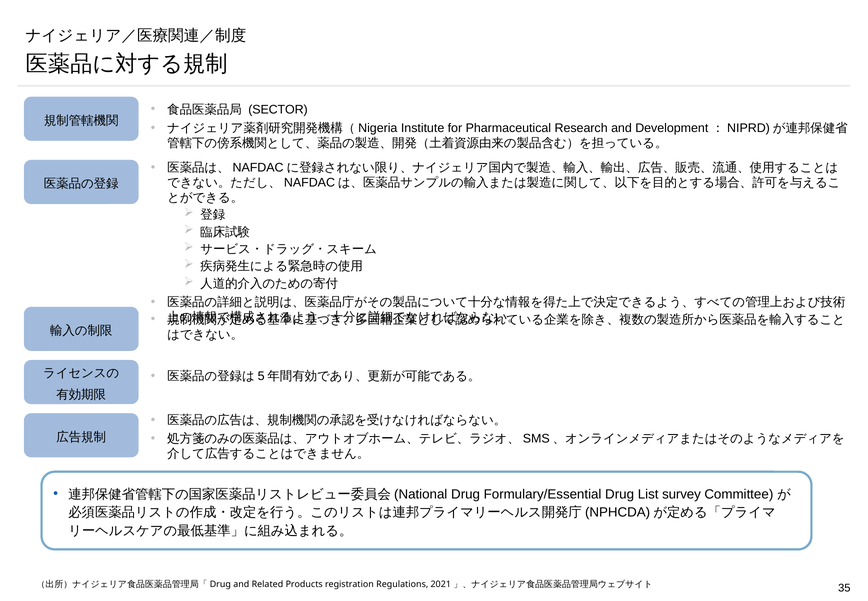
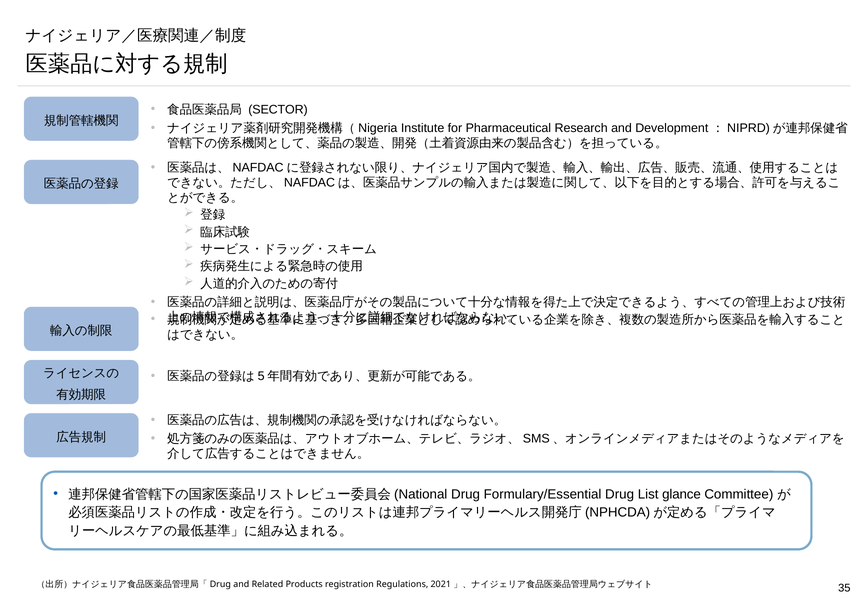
survey: survey -> glance
